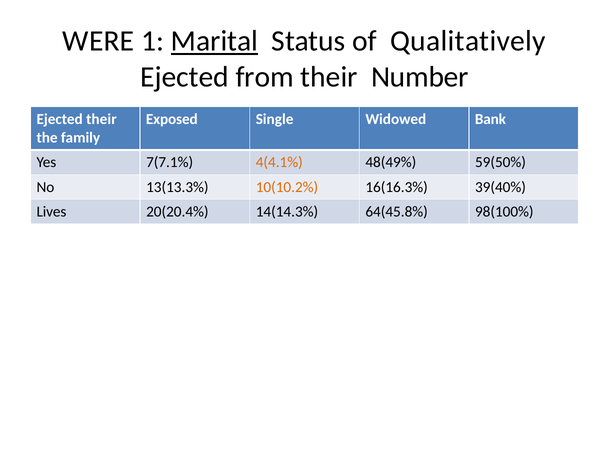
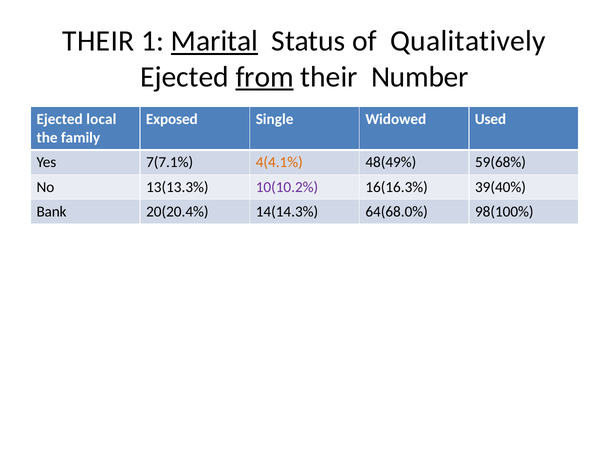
WERE at (98, 41): WERE -> THEIR
from underline: none -> present
Ejected their: their -> local
Bank: Bank -> Used
59(50%: 59(50% -> 59(68%
10(10.2% colour: orange -> purple
Lives: Lives -> Bank
64(45.8%: 64(45.8% -> 64(68.0%
